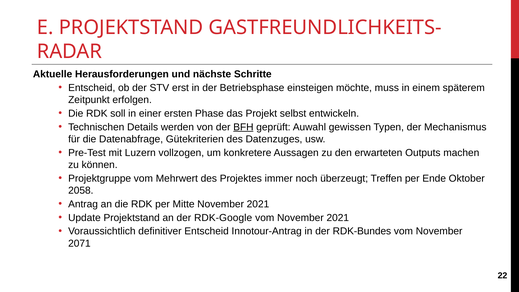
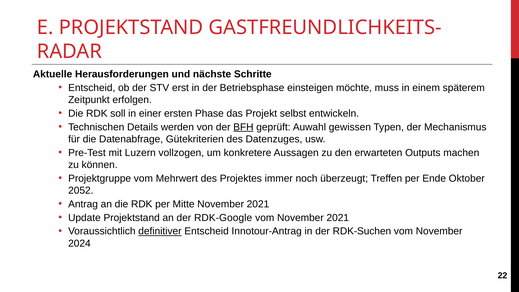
2058: 2058 -> 2052
definitiver underline: none -> present
RDK-Bundes: RDK-Bundes -> RDK-Suchen
2071: 2071 -> 2024
